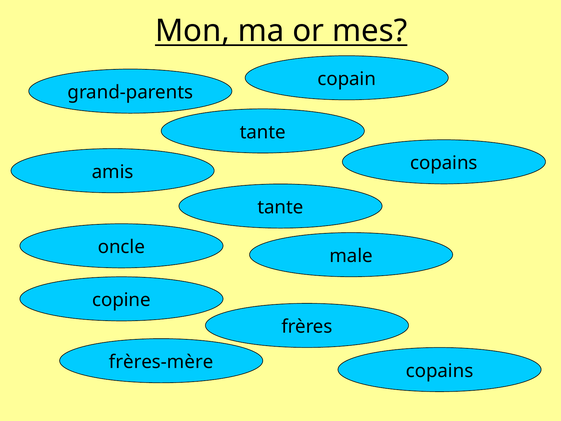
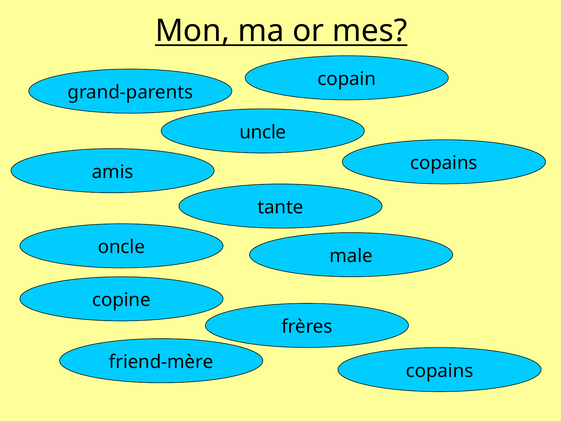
tante at (263, 132): tante -> uncle
frères-mère: frères-mère -> friend-mère
